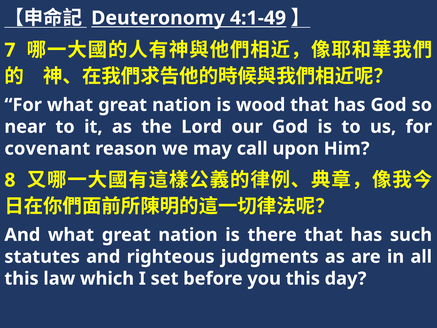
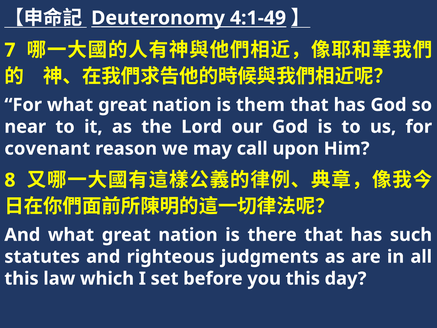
wood: wood -> them
